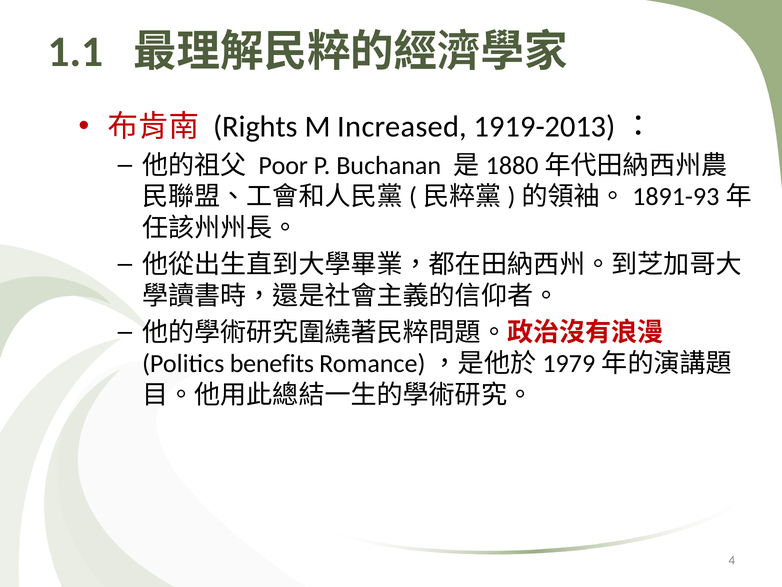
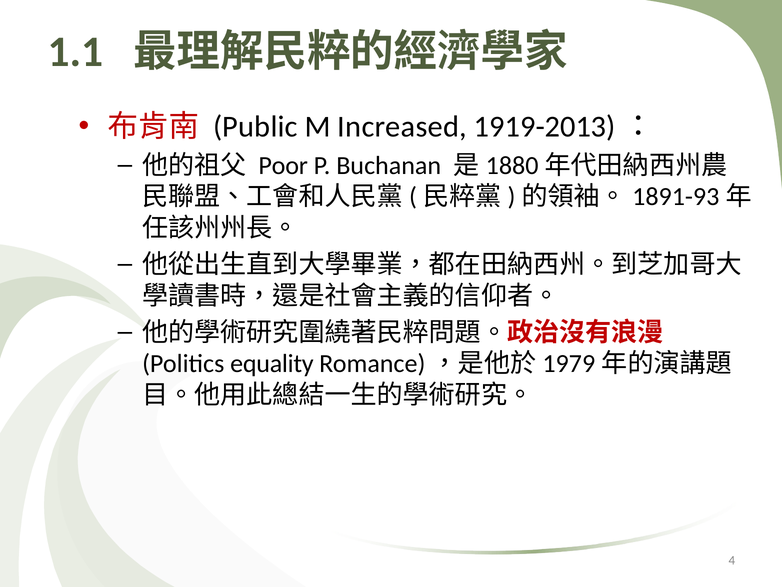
Rights: Rights -> Public
benefits: benefits -> equality
